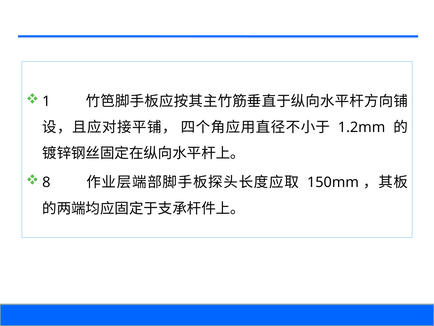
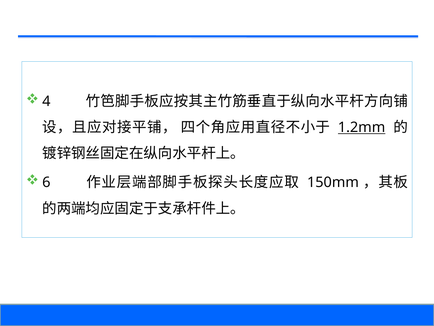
1: 1 -> 4
1.2mm underline: none -> present
8: 8 -> 6
